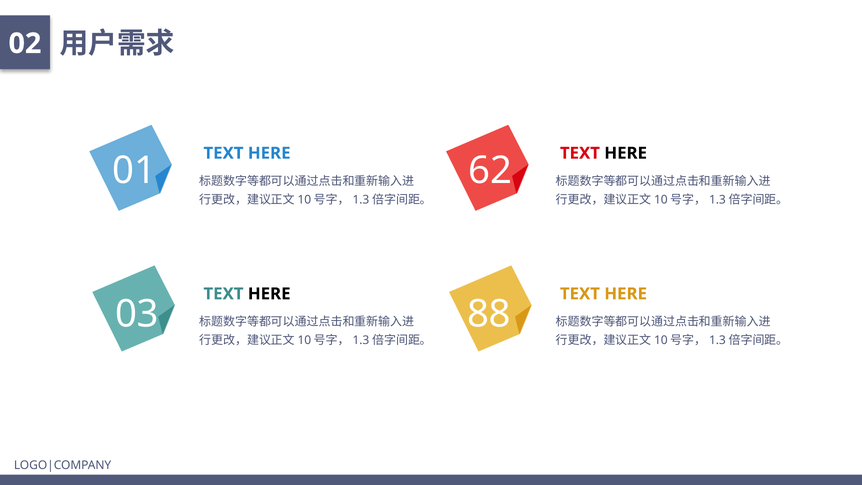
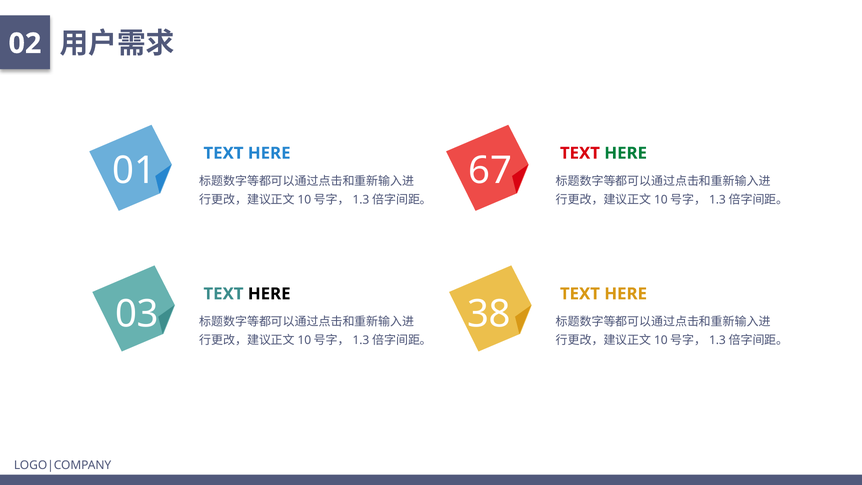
HERE at (626, 153) colour: black -> green
62: 62 -> 67
88: 88 -> 38
